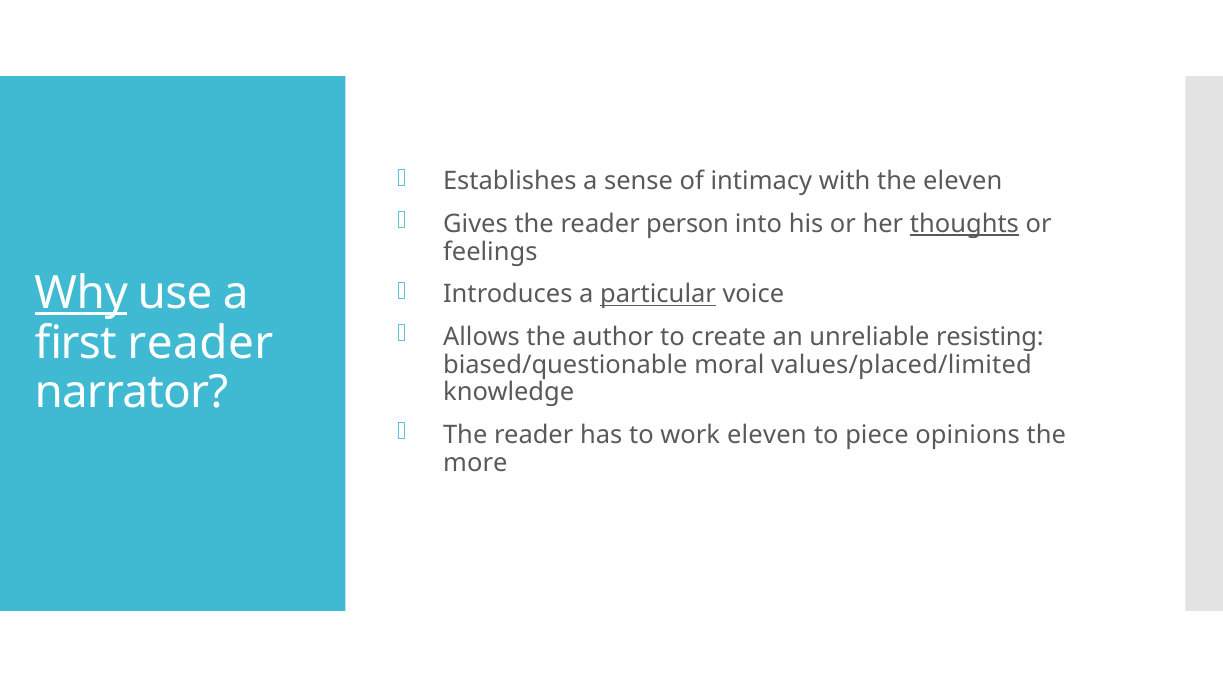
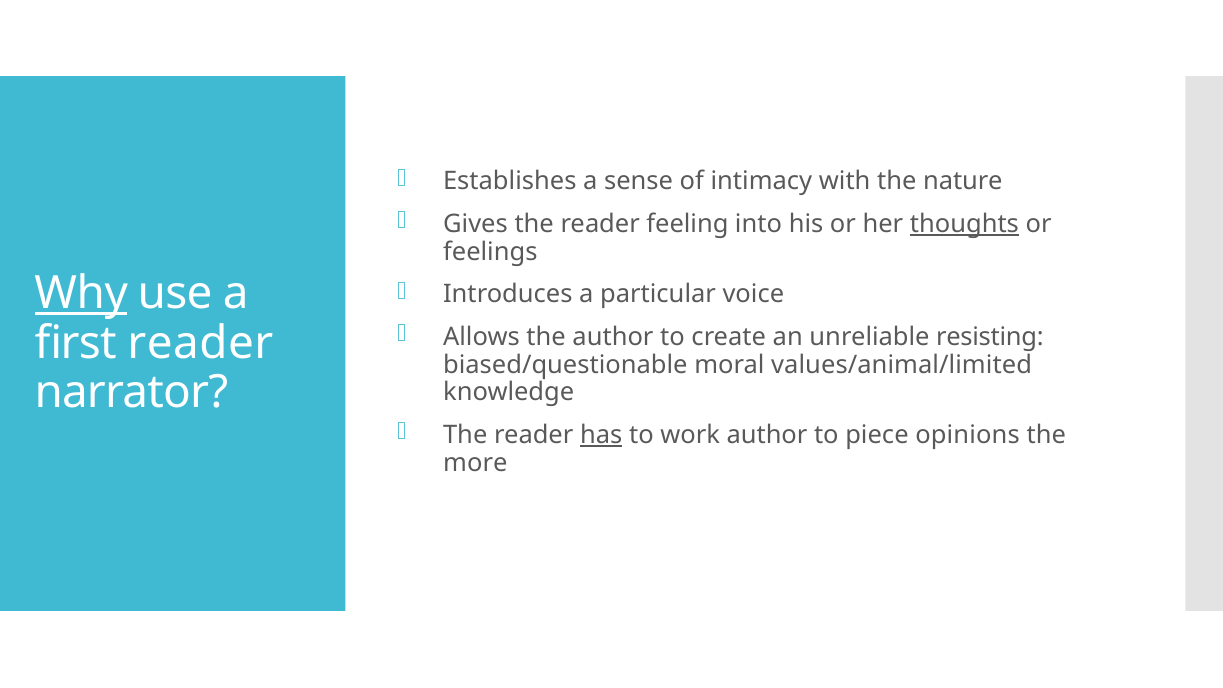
the eleven: eleven -> nature
person: person -> feeling
particular underline: present -> none
values/placed/limited: values/placed/limited -> values/animal/limited
has underline: none -> present
work eleven: eleven -> author
